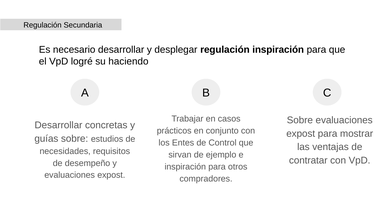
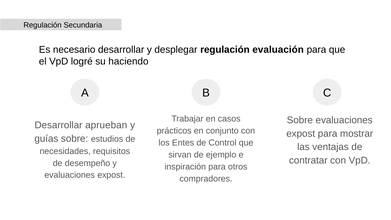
regulación inspiración: inspiración -> evaluación
concretas: concretas -> aprueban
